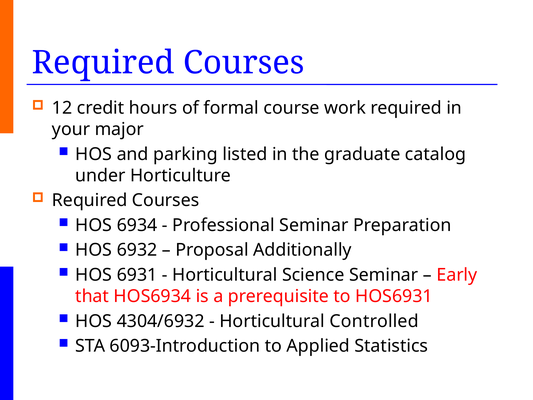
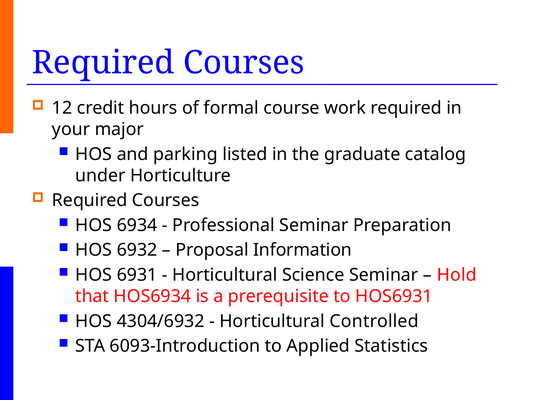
Additionally: Additionally -> Information
Early: Early -> Hold
